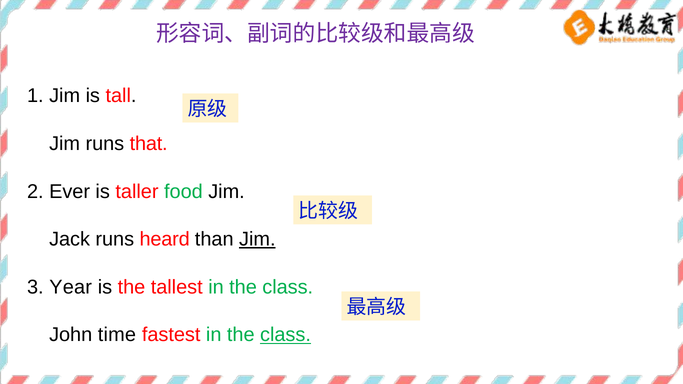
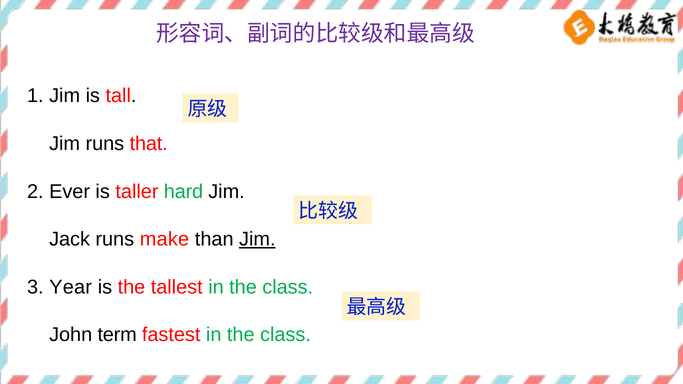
food: food -> hard
heard: heard -> make
time: time -> term
class at (285, 335) underline: present -> none
